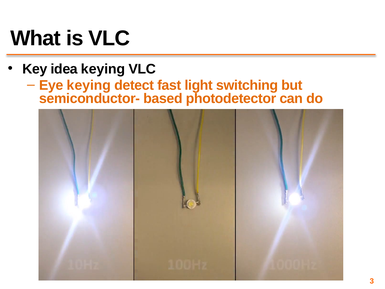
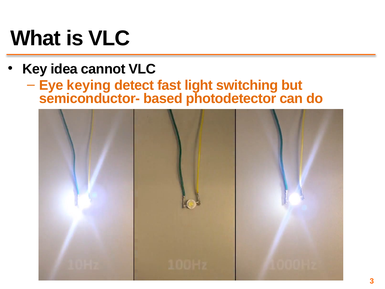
idea keying: keying -> cannot
